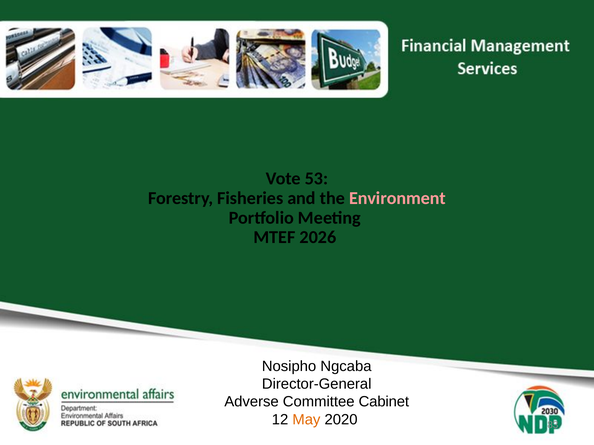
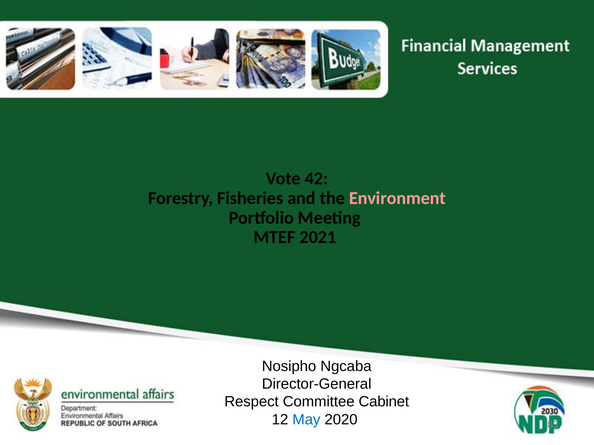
53: 53 -> 42
2026: 2026 -> 2021
Adverse: Adverse -> Respect
May colour: orange -> blue
